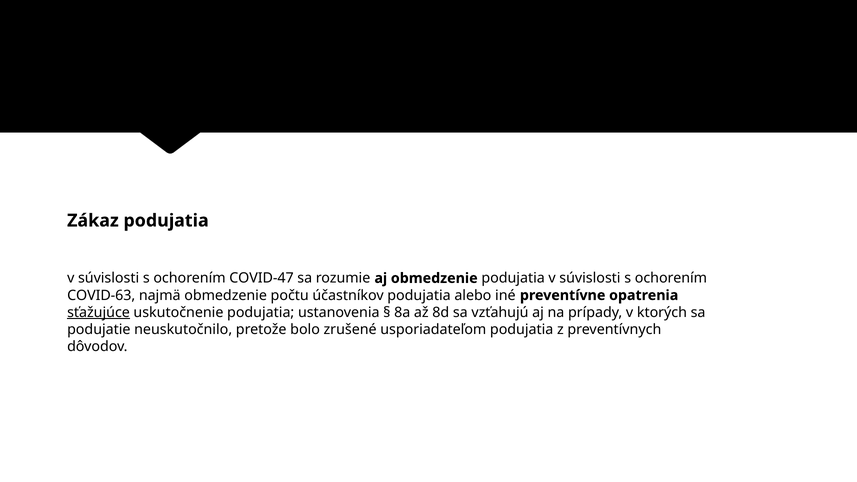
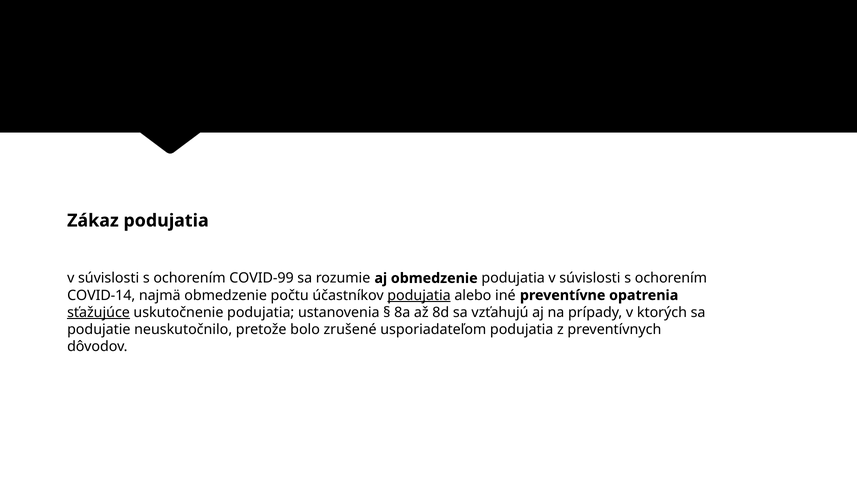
COVID-47: COVID-47 -> COVID-99
COVID-63: COVID-63 -> COVID-14
podujatia at (419, 295) underline: none -> present
